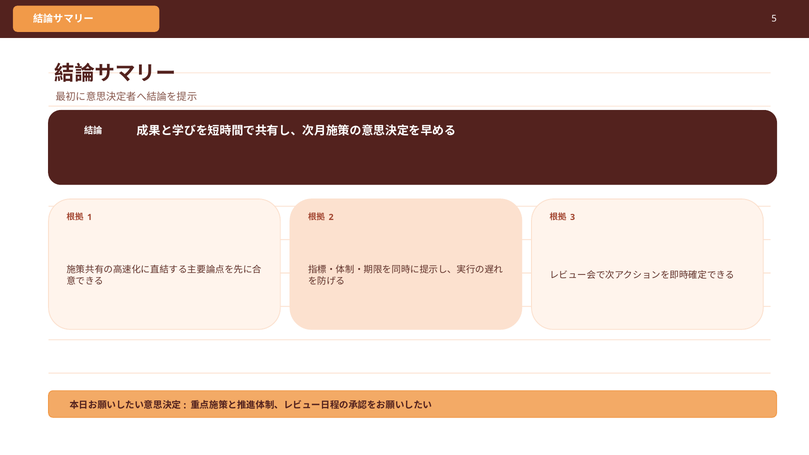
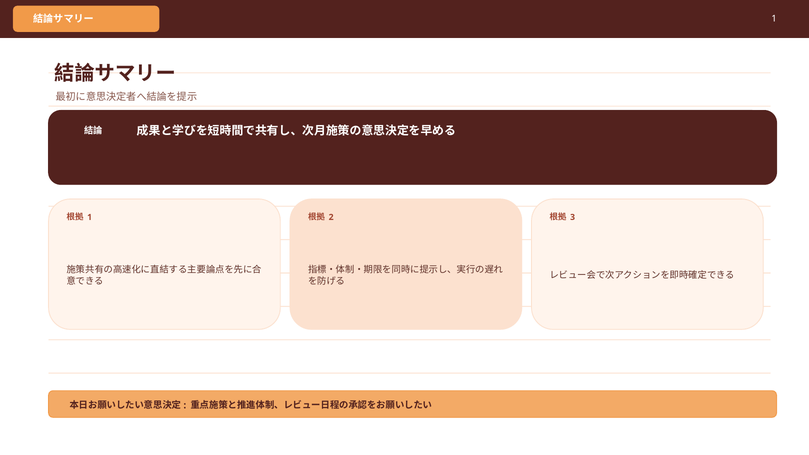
5 at (774, 19): 5 -> 1
